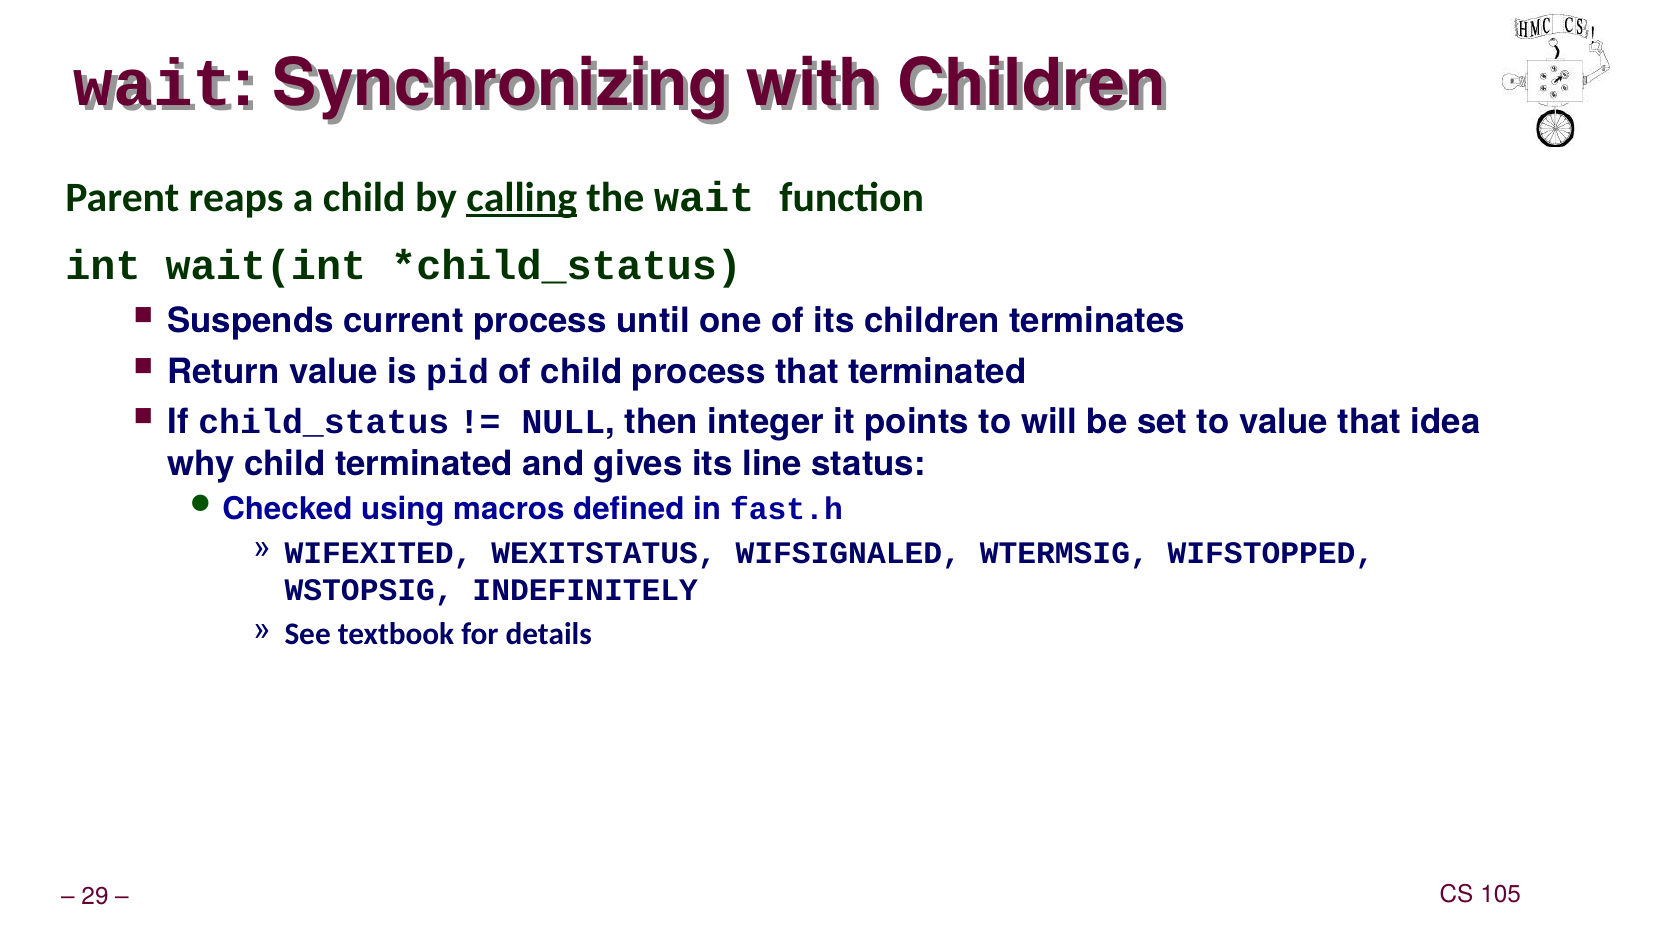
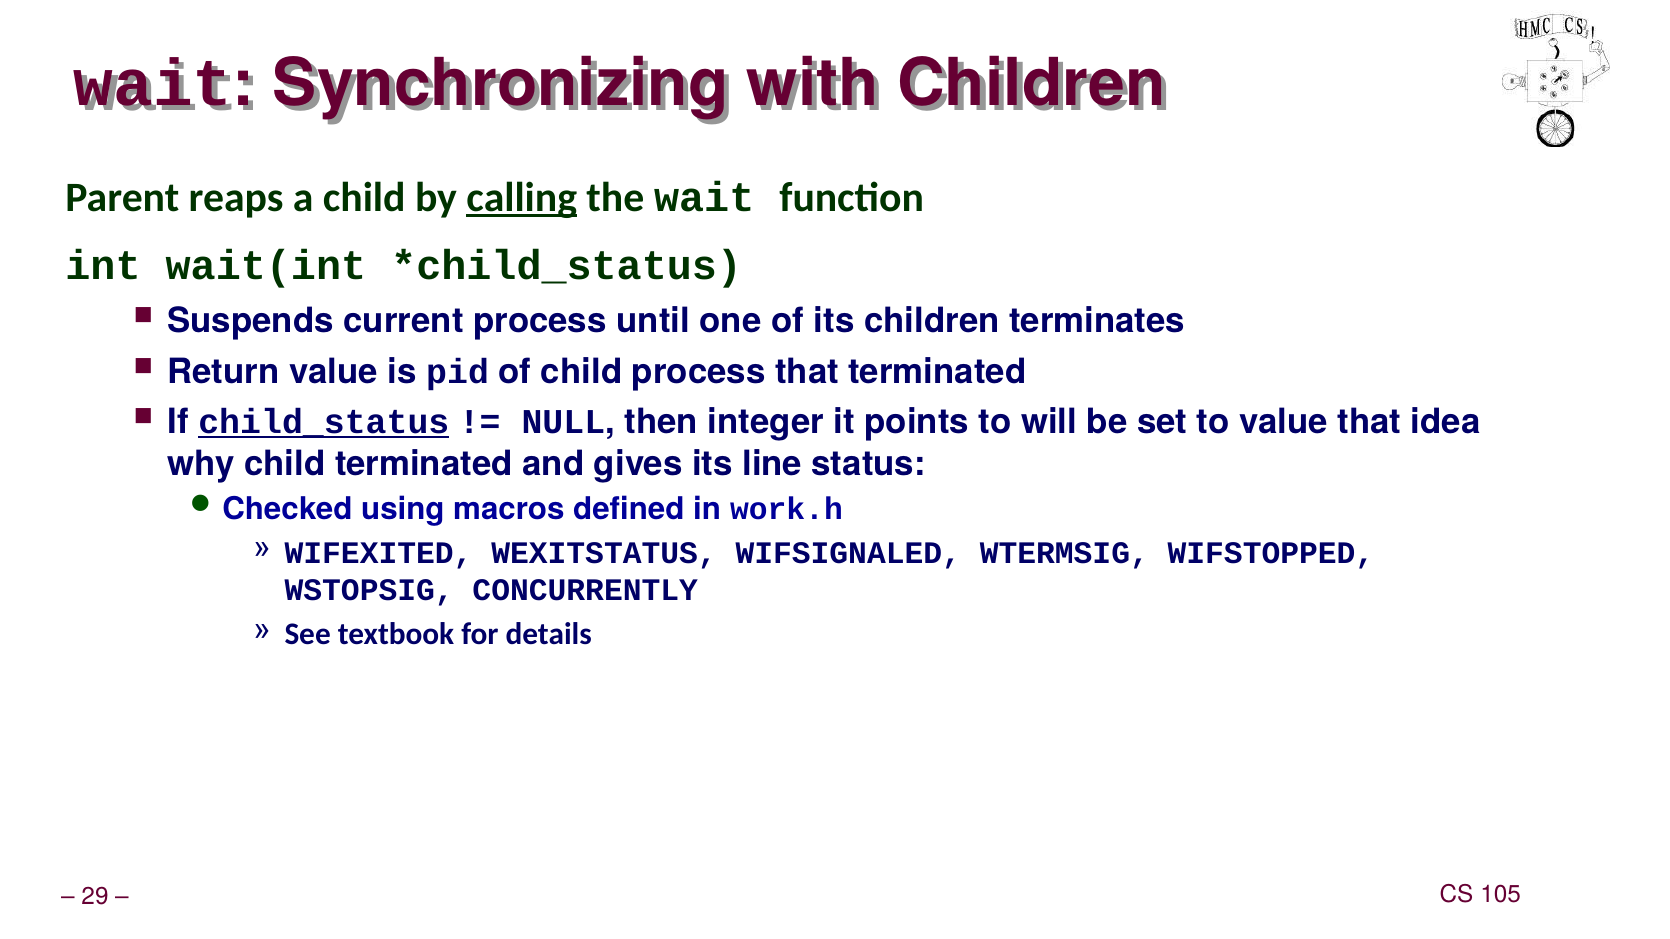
child_status underline: none -> present
fast.h: fast.h -> work.h
INDEFINITELY: INDEFINITELY -> CONCURRENTLY
